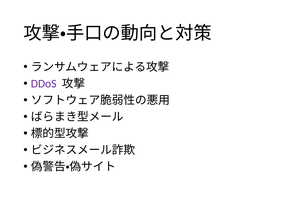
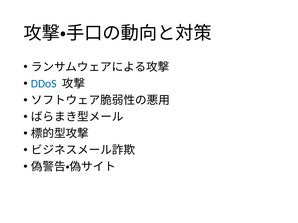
DDoS colour: purple -> blue
